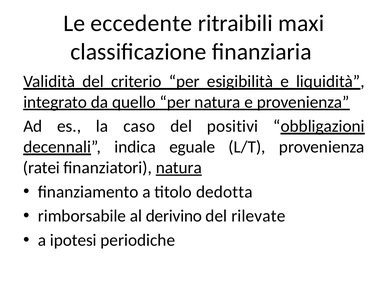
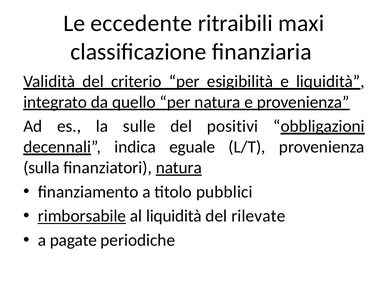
caso: caso -> sulle
ratei: ratei -> sulla
dedotta: dedotta -> pubblici
rimborsabile underline: none -> present
al derivino: derivino -> liquidità
ipotesi: ipotesi -> pagate
